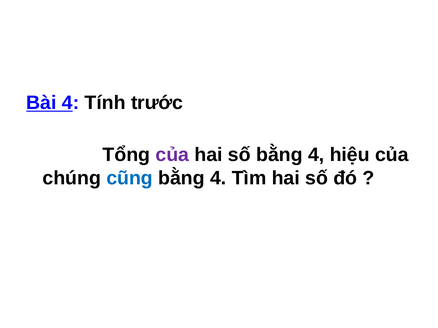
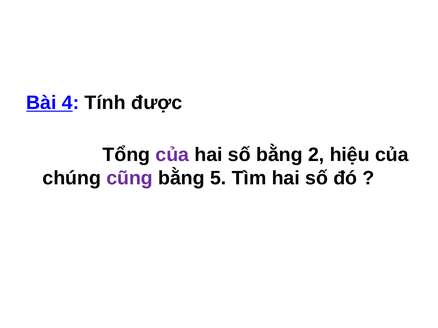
trước: trước -> được
số bằng 4: 4 -> 2
cũng colour: blue -> purple
4 at (218, 178): 4 -> 5
